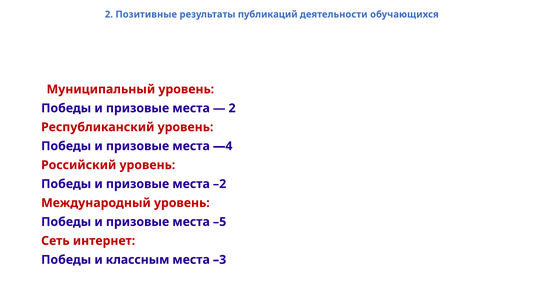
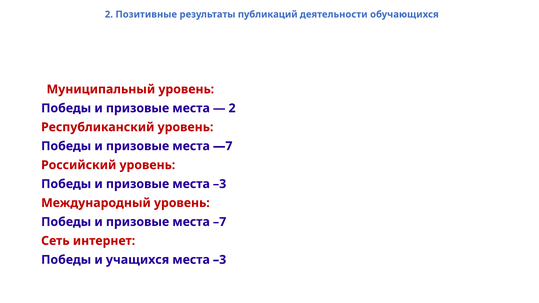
—4: —4 -> —7
призовые места –2: –2 -> –3
–5: –5 -> –7
классным: классным -> учащихся
